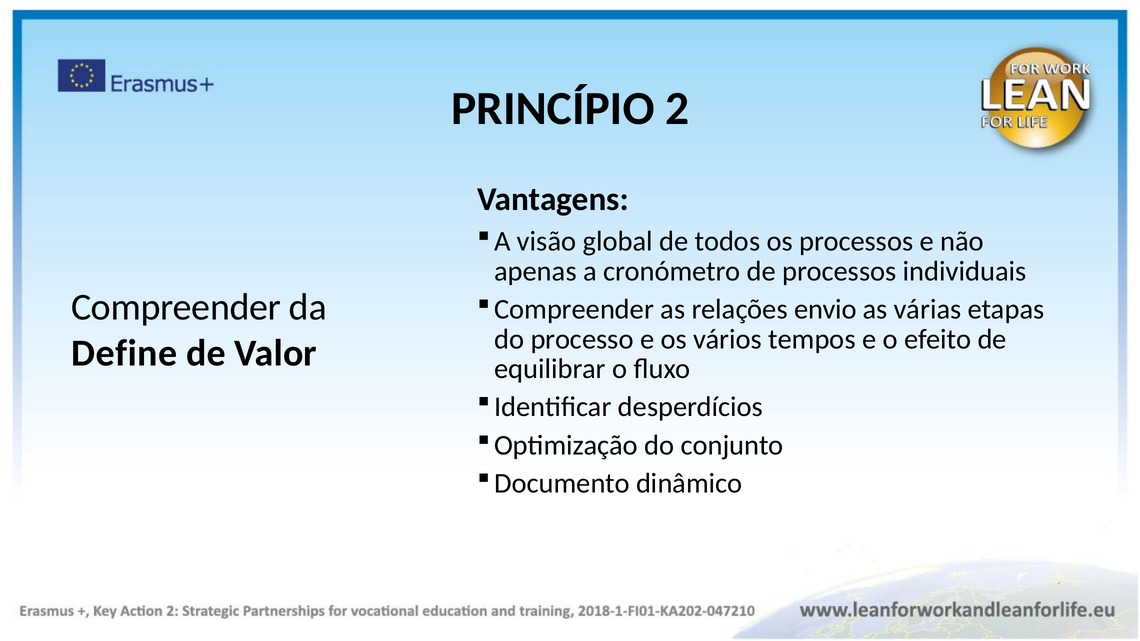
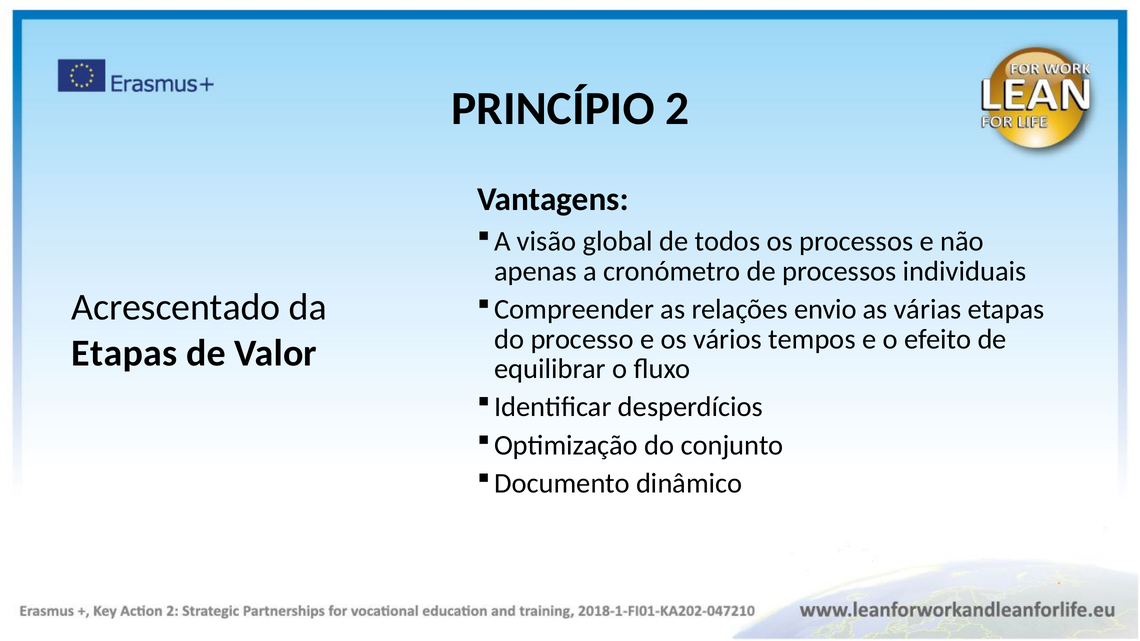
Compreender at (176, 308): Compreender -> Acrescentado
Define at (124, 353): Define -> Etapas
